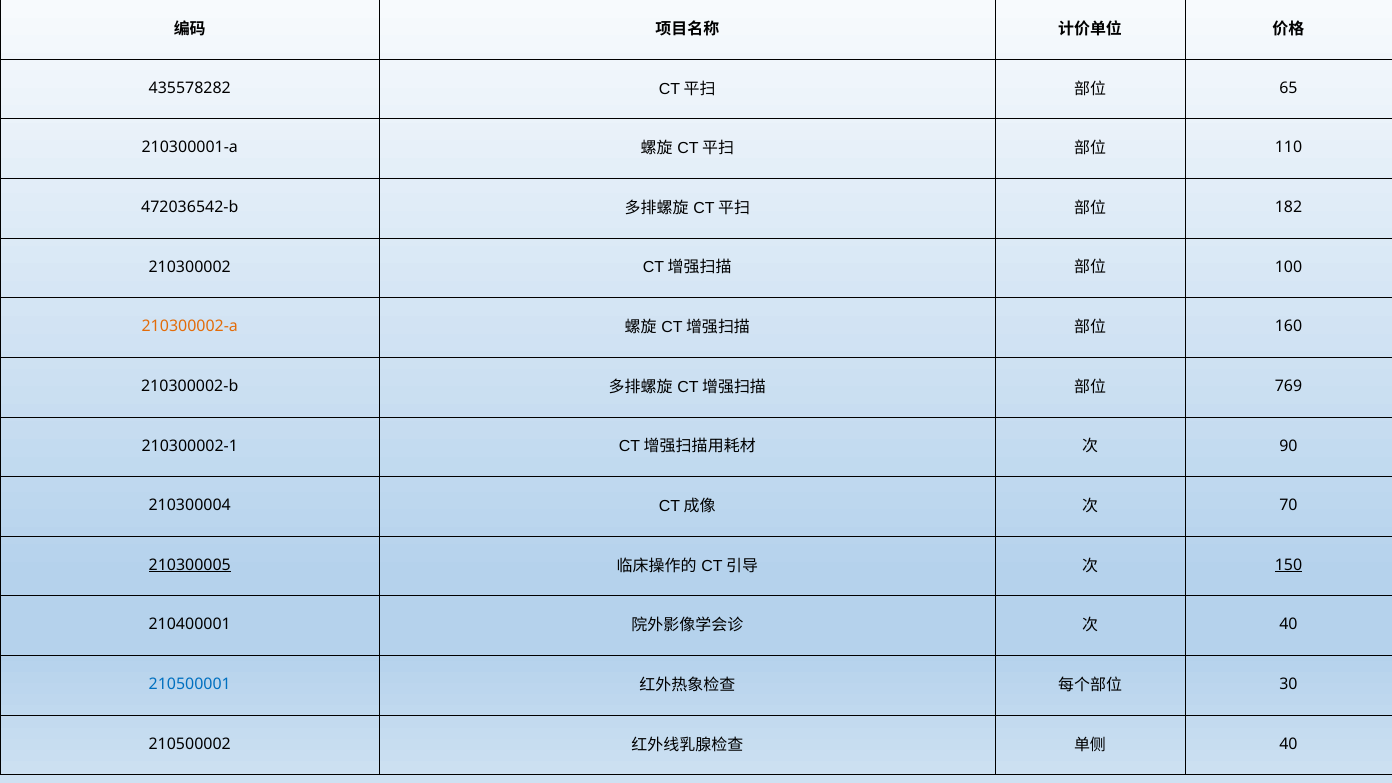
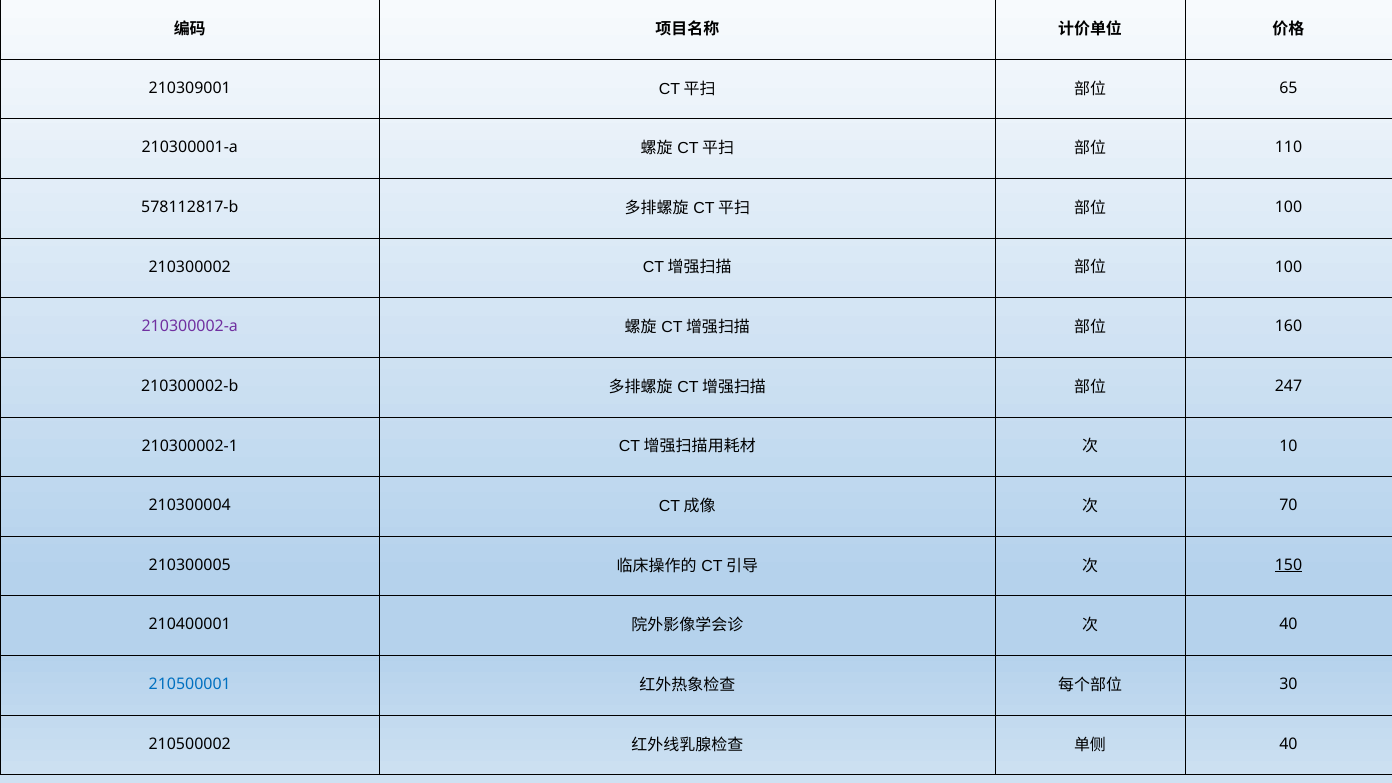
435578282: 435578282 -> 210309001
472036542-b: 472036542-b -> 578112817-b
182 at (1288, 207): 182 -> 100
210300002-a colour: orange -> purple
769: 769 -> 247
90: 90 -> 10
210300005 underline: present -> none
